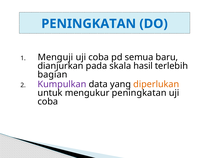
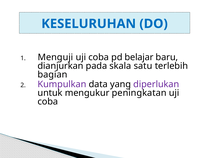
PENINGKATAN at (89, 24): PENINGKATAN -> KESELURUHAN
semua: semua -> belajar
hasil: hasil -> satu
diperlukan colour: orange -> purple
